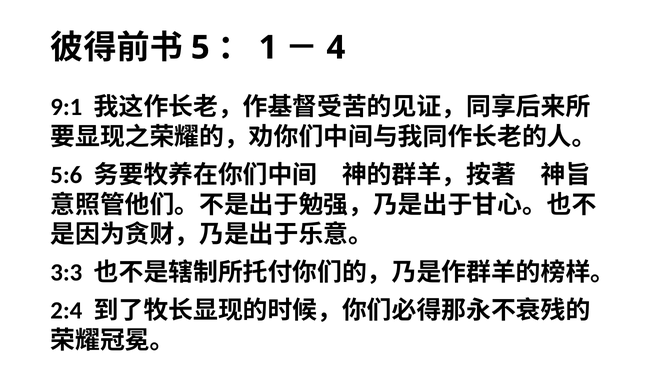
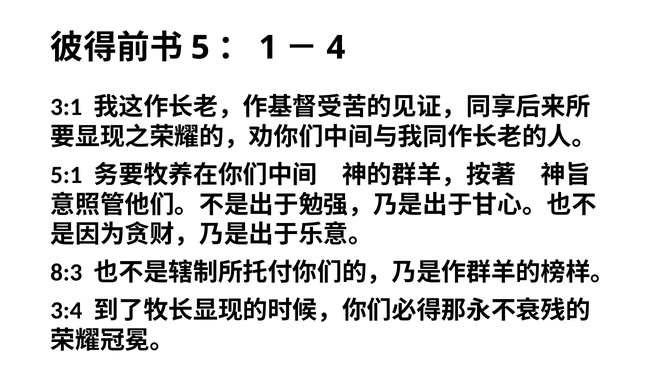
9:1: 9:1 -> 3:1
5:6: 5:6 -> 5:1
3:3: 3:3 -> 8:3
2:4: 2:4 -> 3:4
